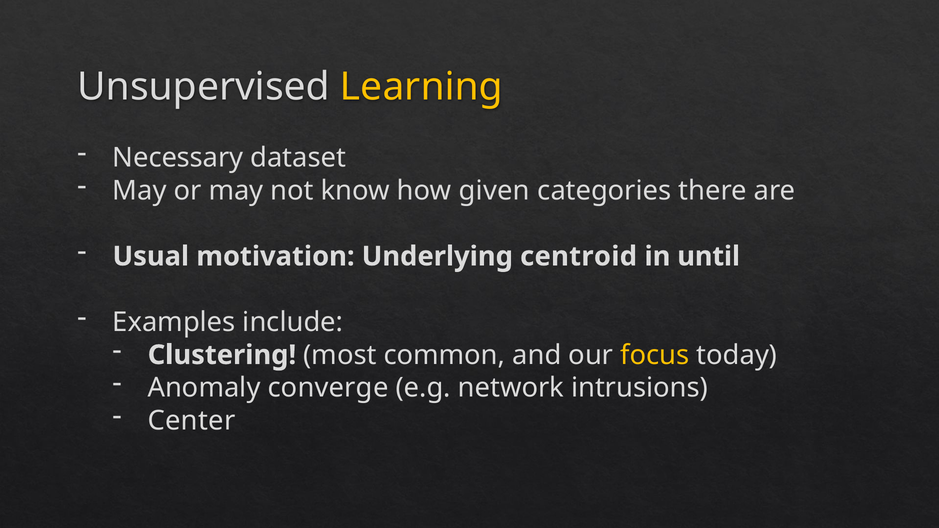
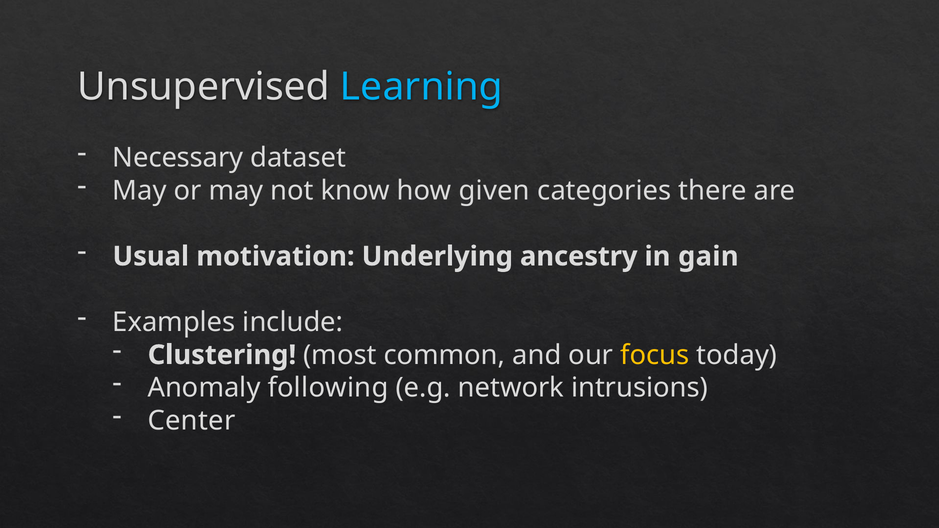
Learning colour: yellow -> light blue
centroid: centroid -> ancestry
until: until -> gain
converge: converge -> following
